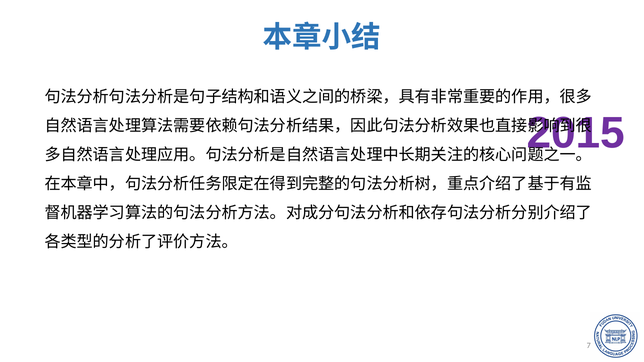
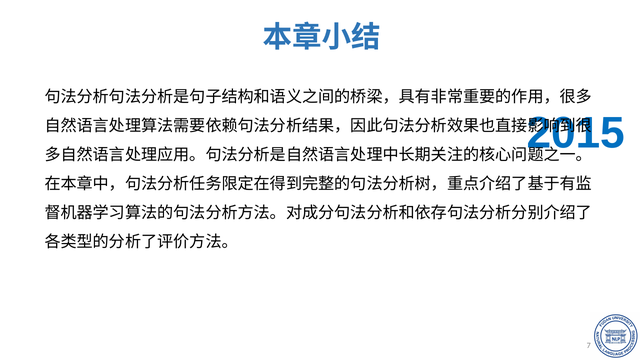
2015 colour: purple -> blue
